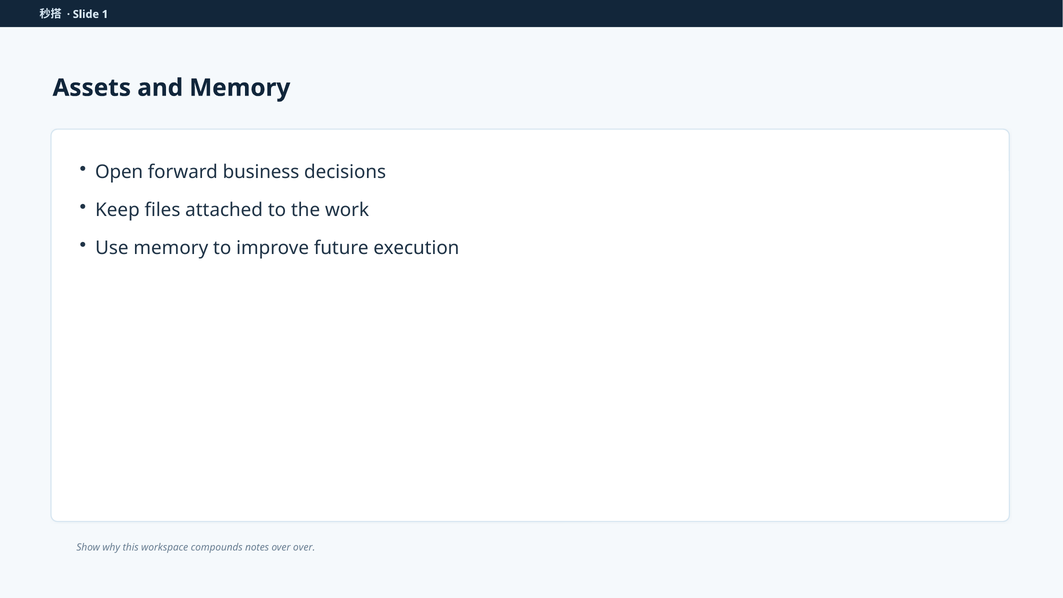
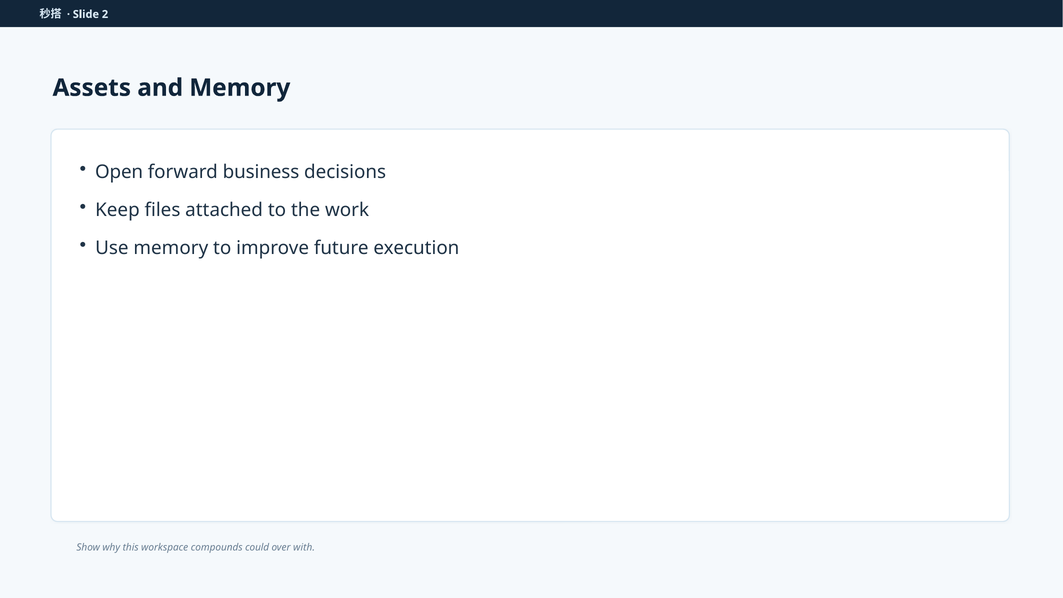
1: 1 -> 2
notes: notes -> could
over over: over -> with
